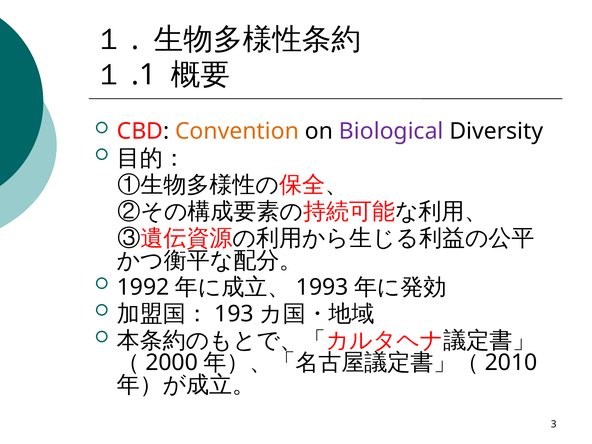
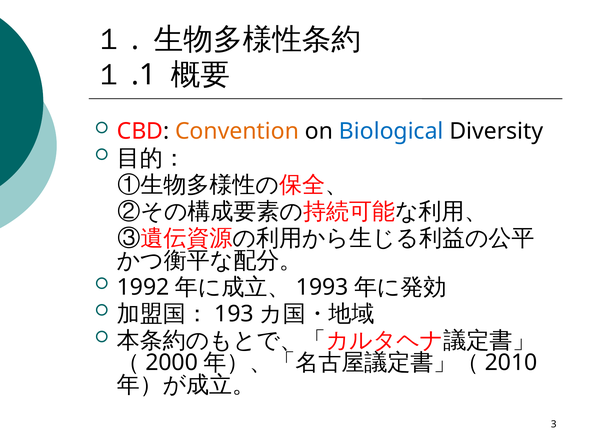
Biological colour: purple -> blue
